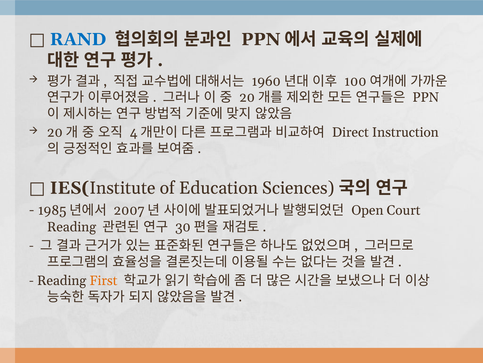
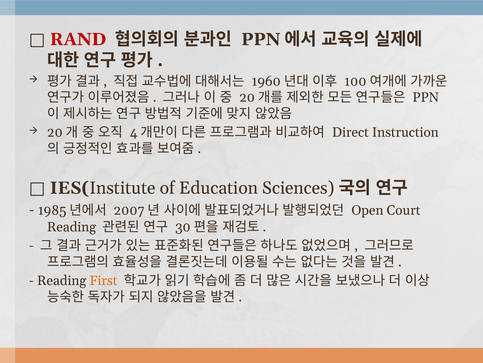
RAND colour: blue -> red
